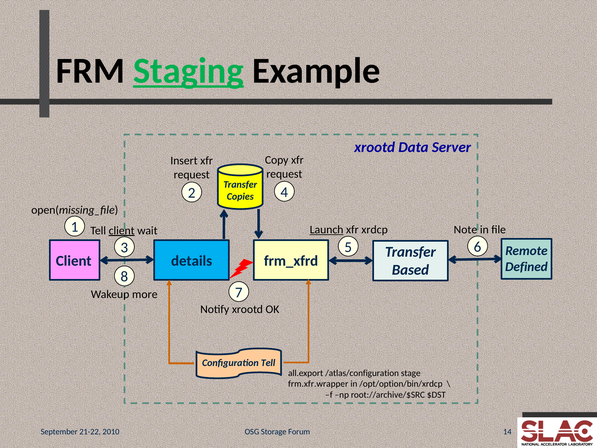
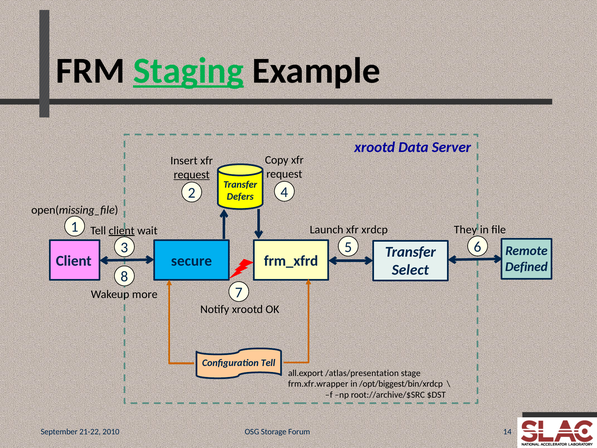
request at (192, 175) underline: none -> present
Copies: Copies -> Defers
Launch underline: present -> none
Note: Note -> They
details: details -> secure
Based: Based -> Select
/atlas/configuration: /atlas/configuration -> /atlas/presentation
/opt/option/bin/xrdcp: /opt/option/bin/xrdcp -> /opt/biggest/bin/xrdcp
